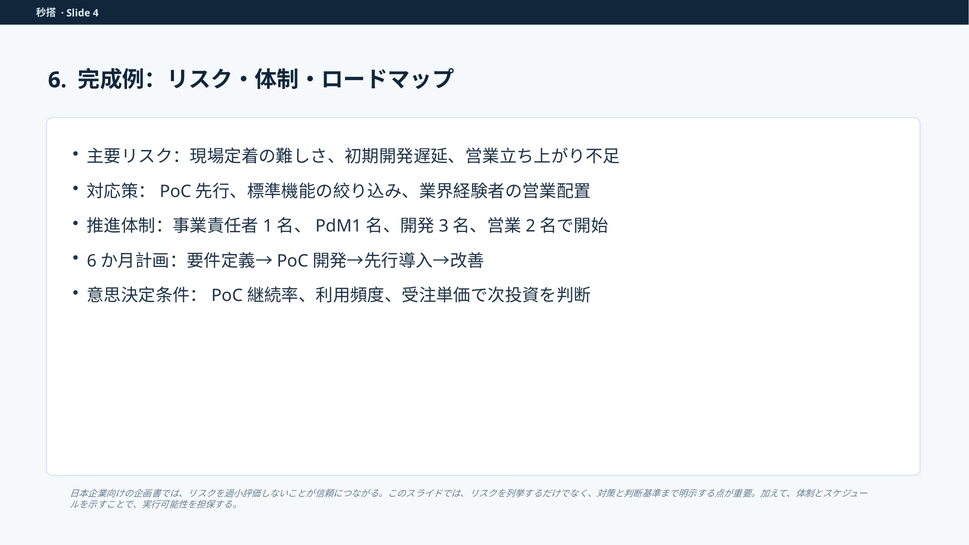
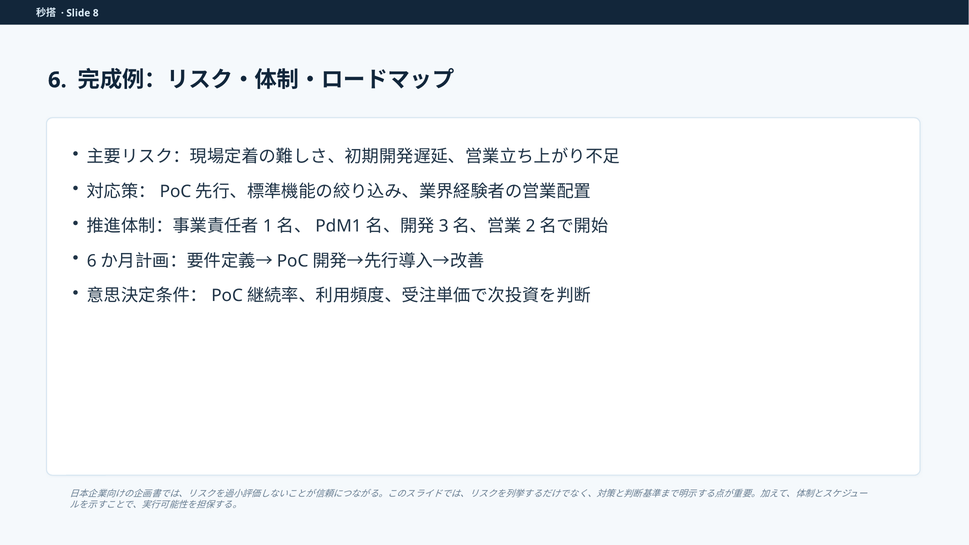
4: 4 -> 8
